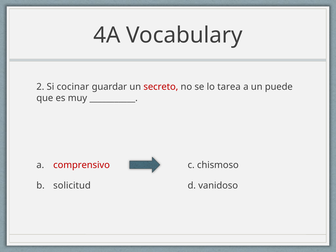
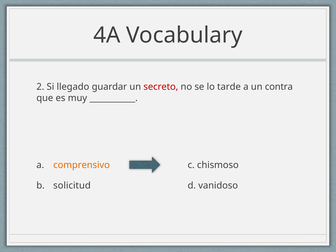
cocinar: cocinar -> llegado
tarea: tarea -> tarde
puede: puede -> contra
comprensivo colour: red -> orange
